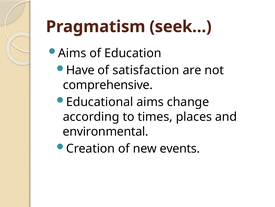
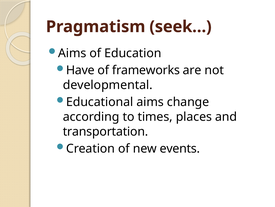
satisfaction: satisfaction -> frameworks
comprehensive: comprehensive -> developmental
environmental: environmental -> transportation
